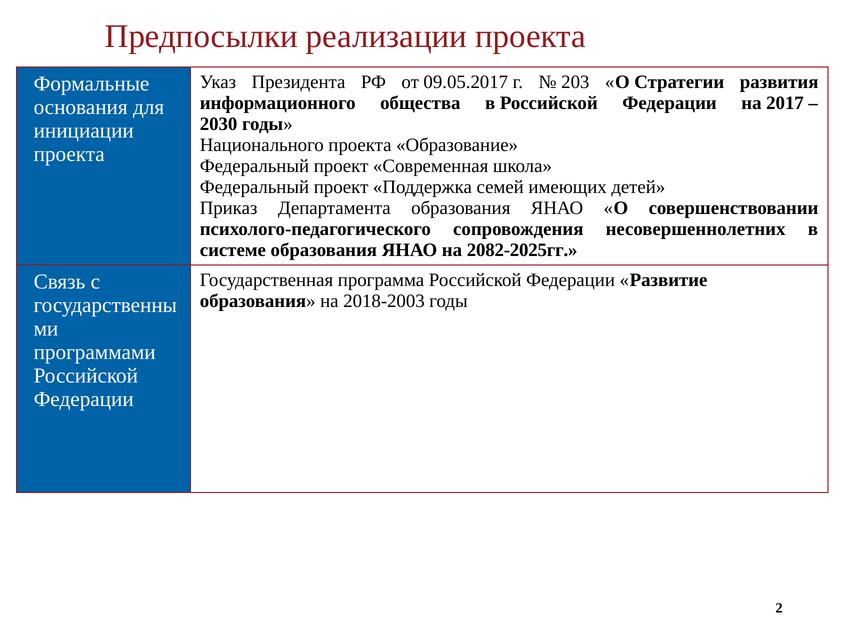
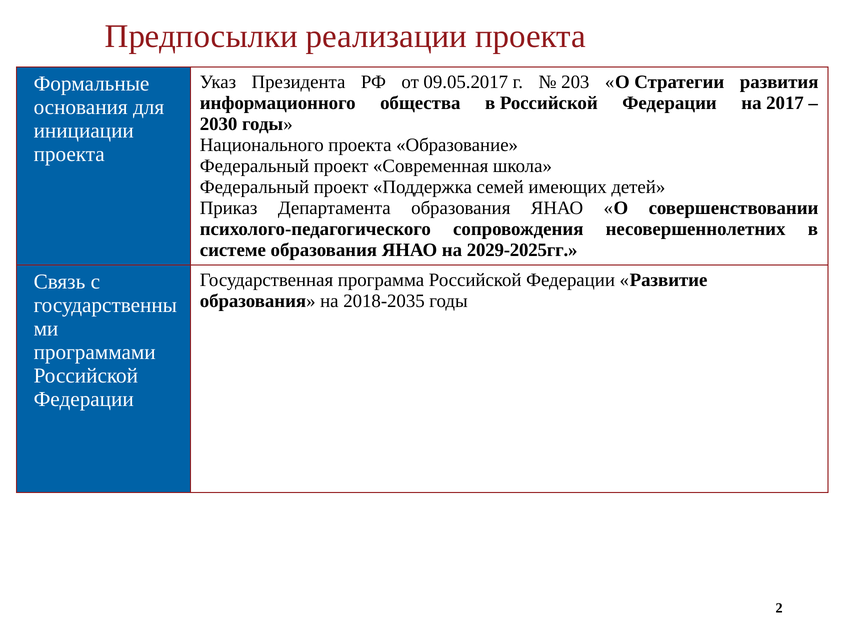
2082-2025гг: 2082-2025гг -> 2029-2025гг
2018-2003: 2018-2003 -> 2018-2035
